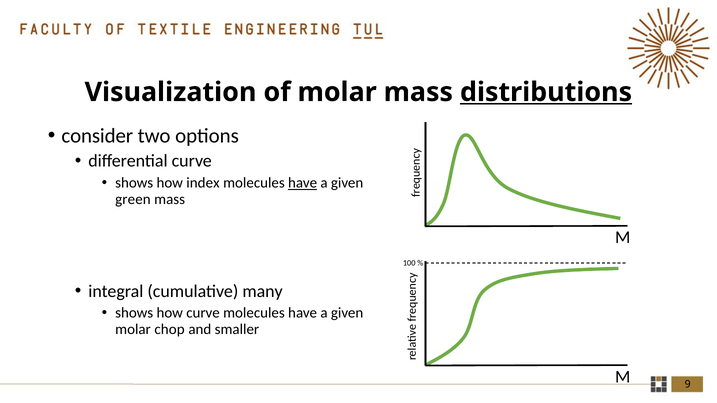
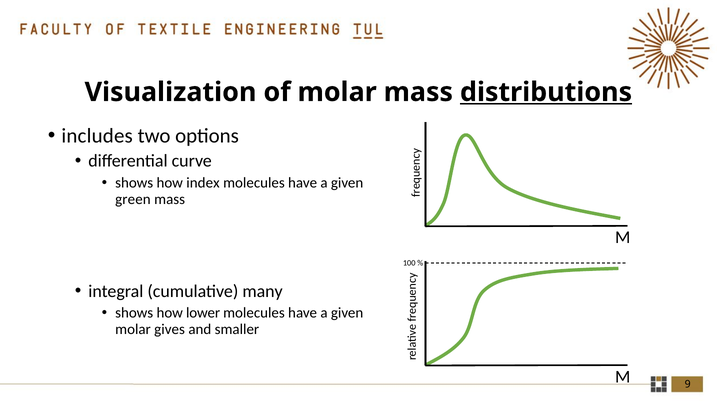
consider: consider -> includes
have at (303, 183) underline: present -> none
how curve: curve -> lower
chop: chop -> gives
